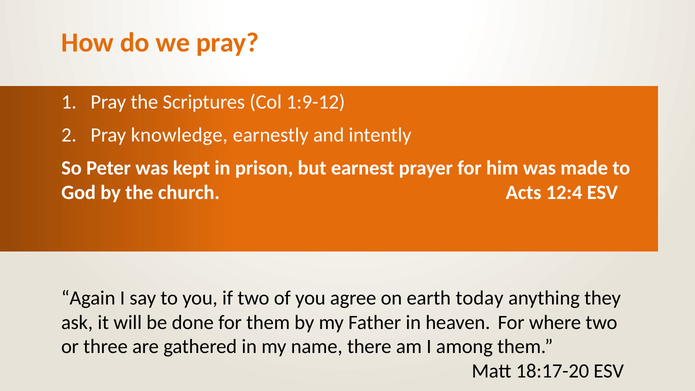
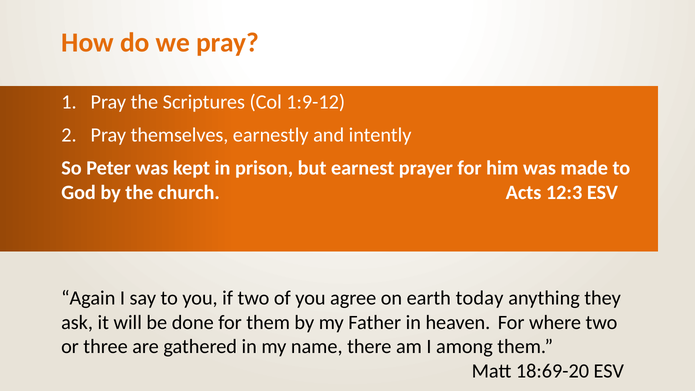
knowledge: knowledge -> themselves
12:4: 12:4 -> 12:3
18:17-20: 18:17-20 -> 18:69-20
